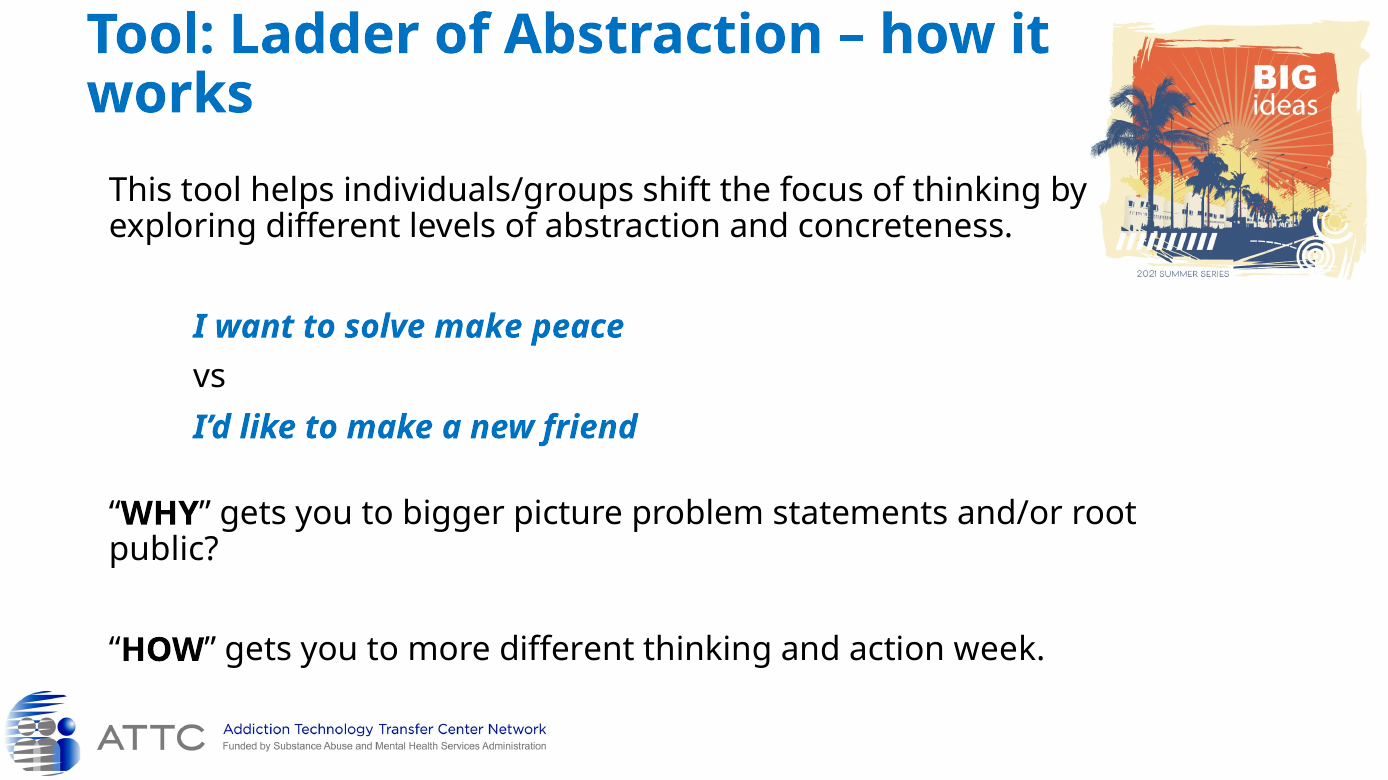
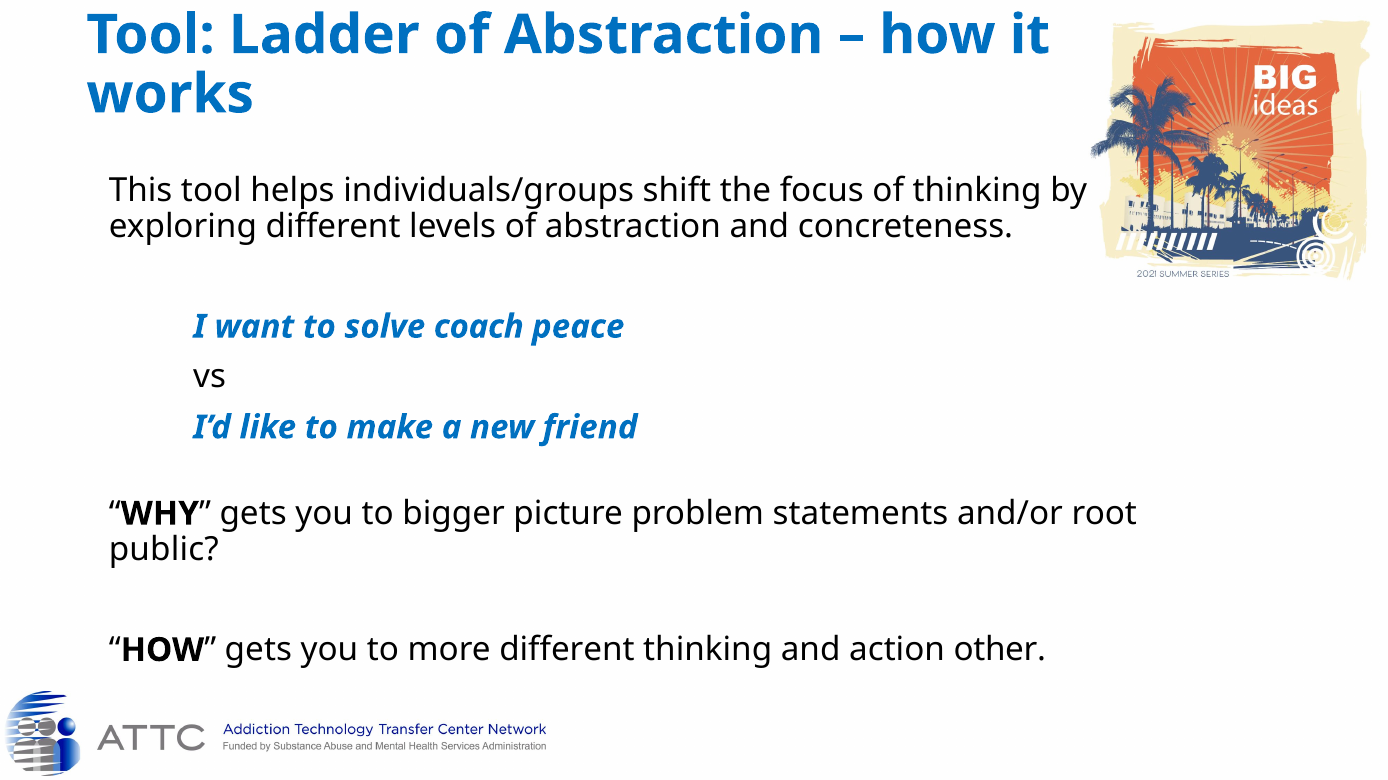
solve make: make -> coach
week: week -> other
